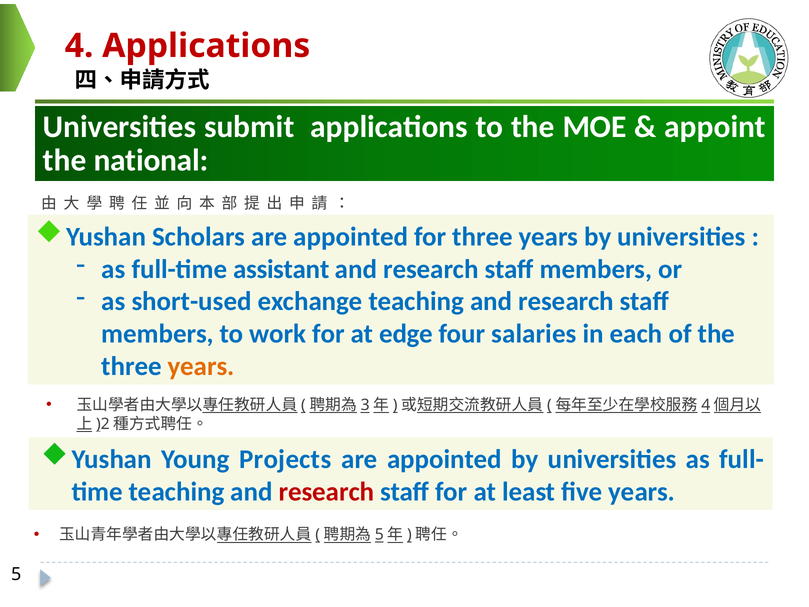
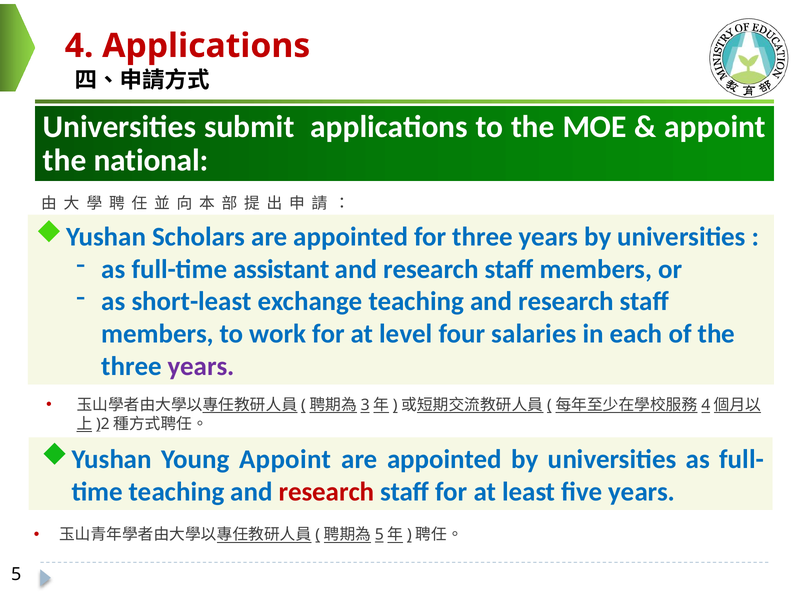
short-used: short-used -> short-least
edge: edge -> level
years at (201, 366) colour: orange -> purple
Young Projects: Projects -> Appoint
